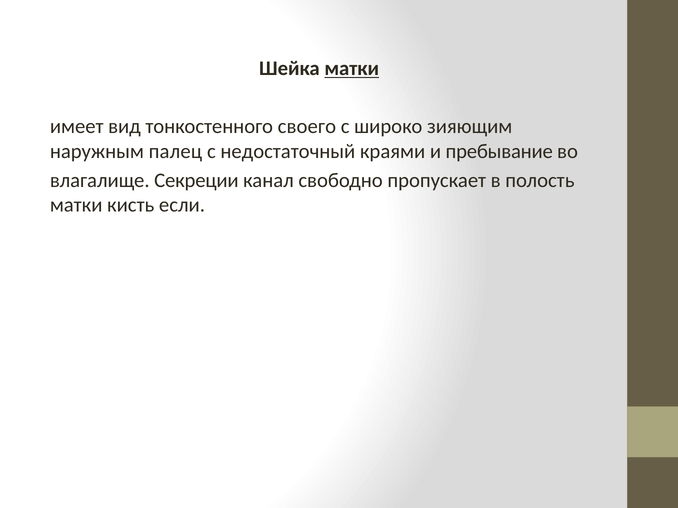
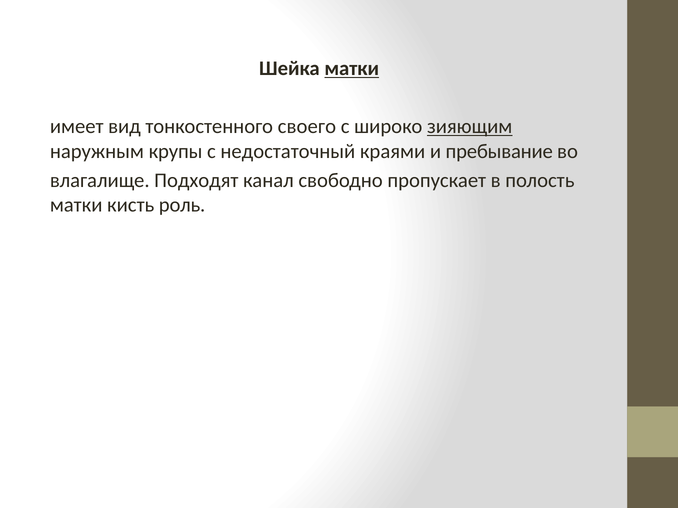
зияющим underline: none -> present
палец: палец -> крупы
Секреции: Секреции -> Подходят
если: если -> роль
